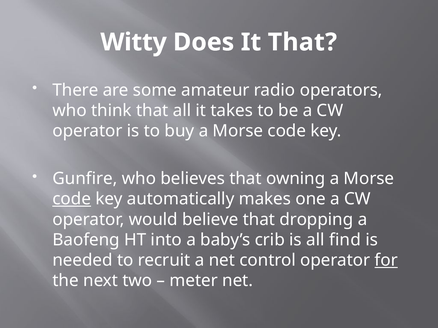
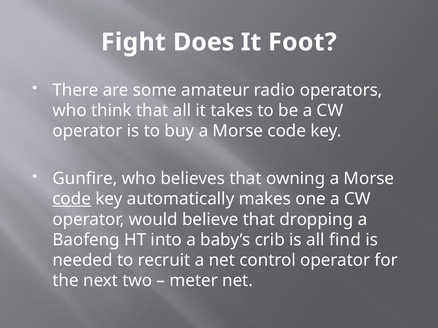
Witty: Witty -> Fight
It That: That -> Foot
for underline: present -> none
